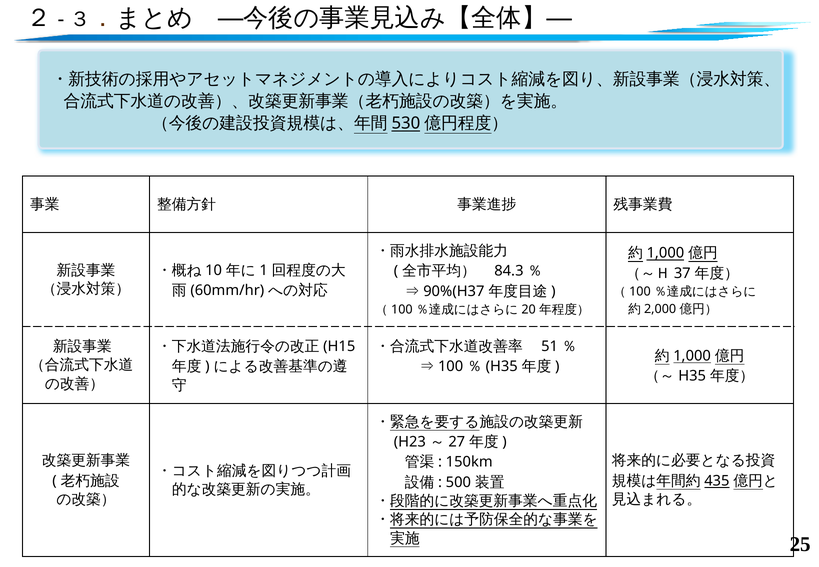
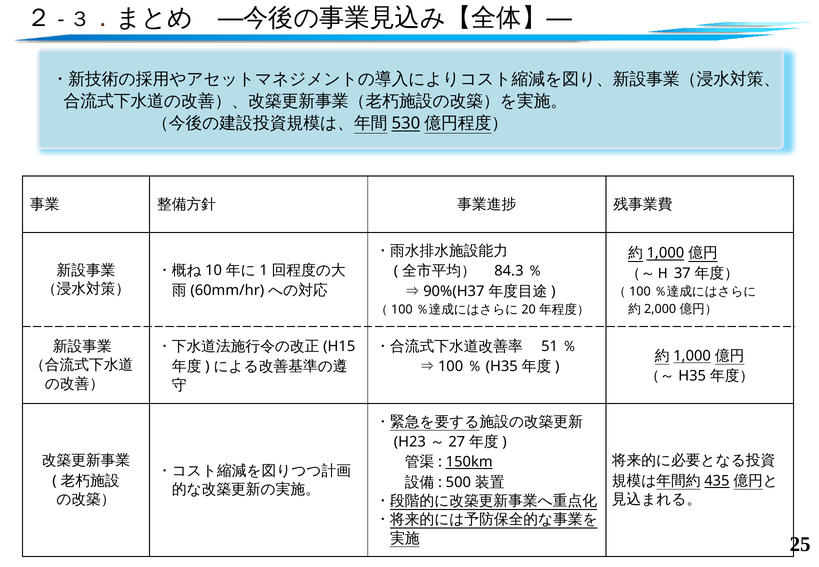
150km underline: none -> present
